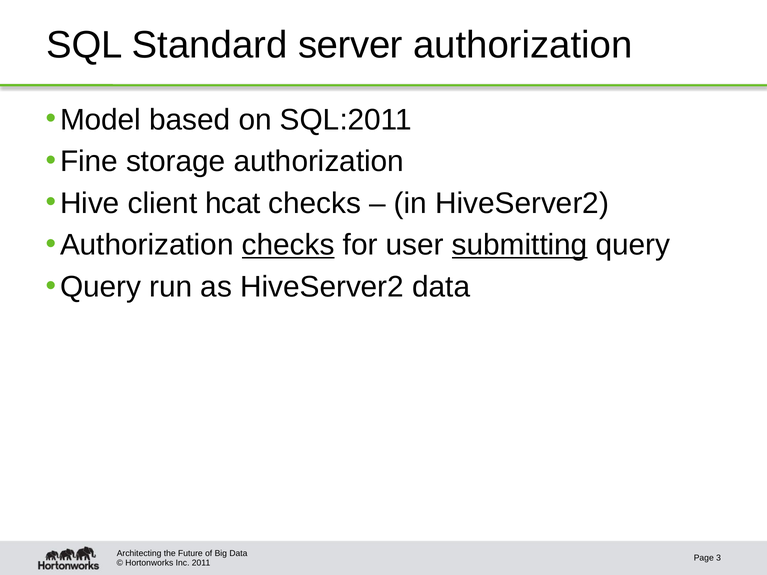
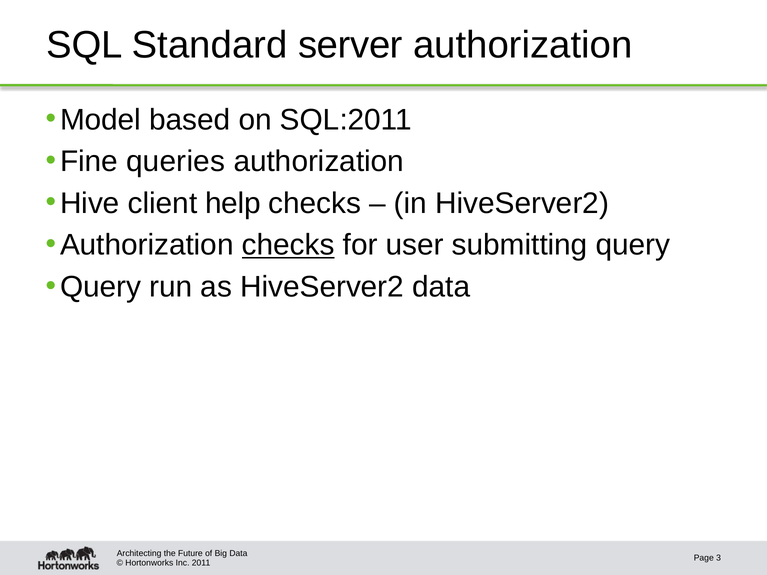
storage: storage -> queries
hcat: hcat -> help
submitting underline: present -> none
